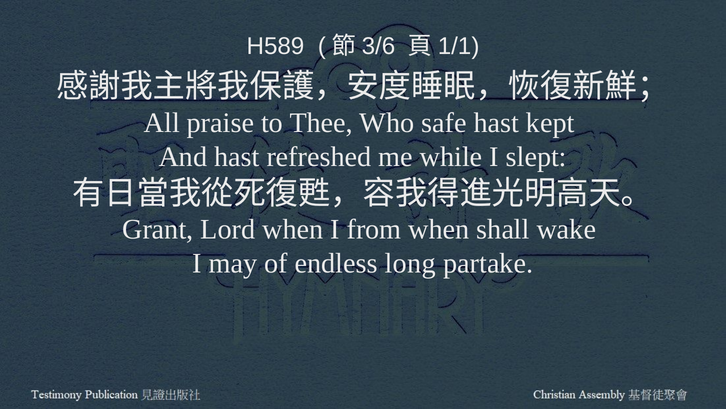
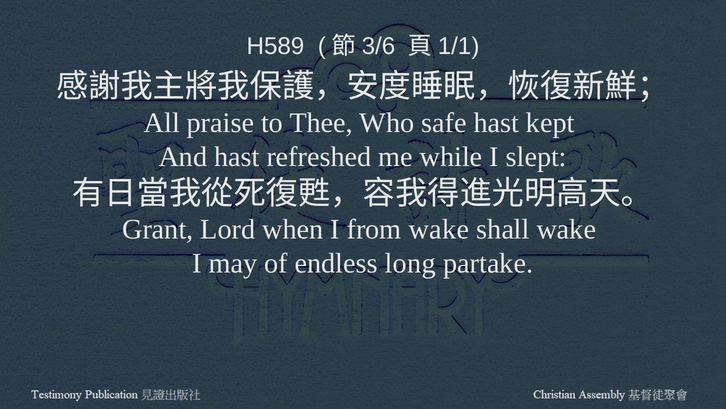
from when: when -> wake
